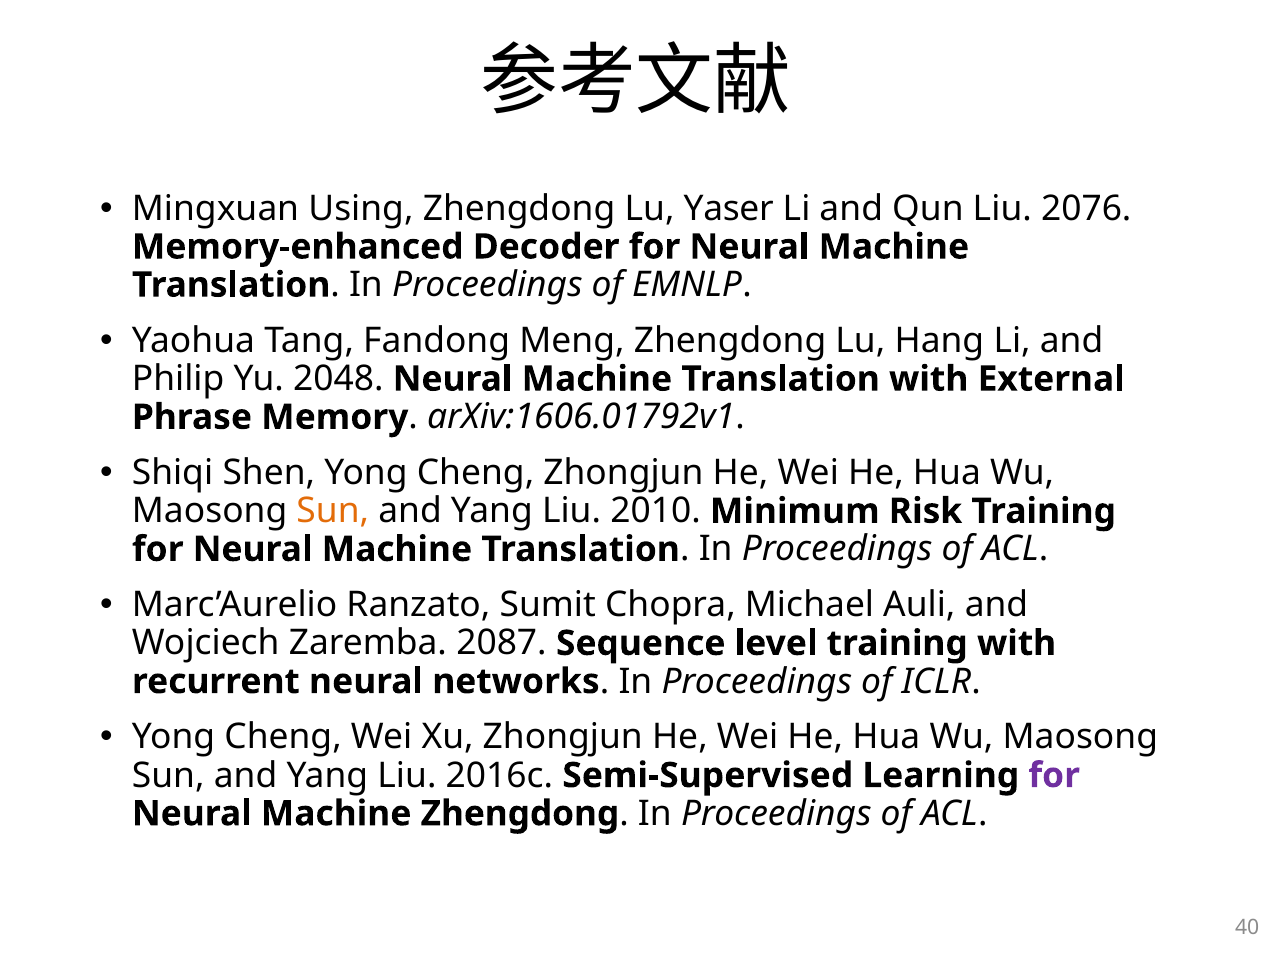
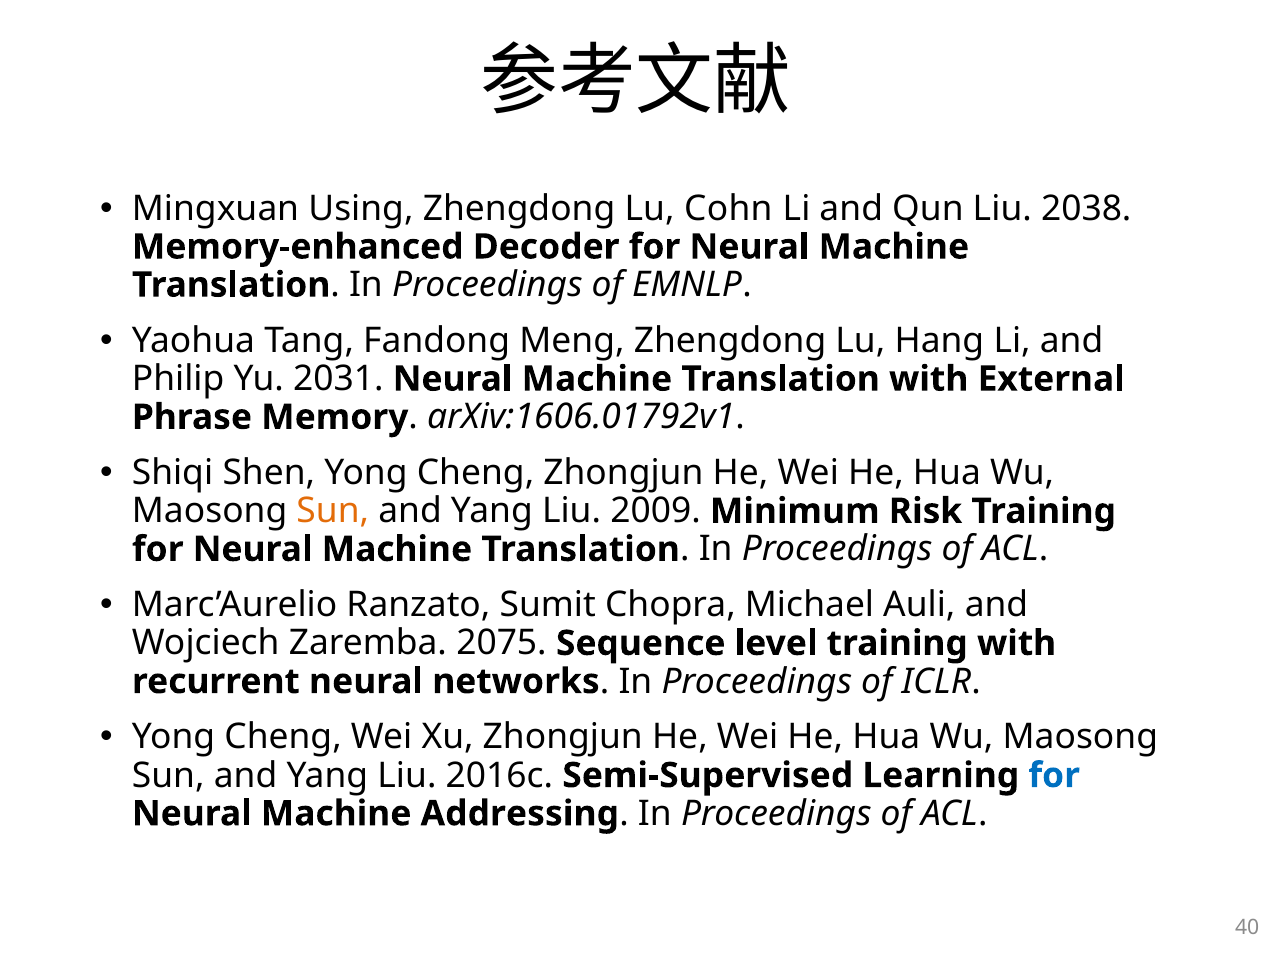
Yaser: Yaser -> Cohn
2076: 2076 -> 2038
2048: 2048 -> 2031
2010: 2010 -> 2009
2087: 2087 -> 2075
for at (1054, 775) colour: purple -> blue
Machine Zhengdong: Zhengdong -> Addressing
